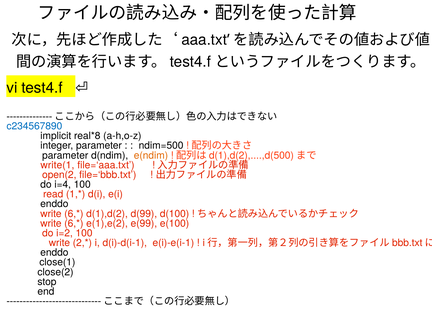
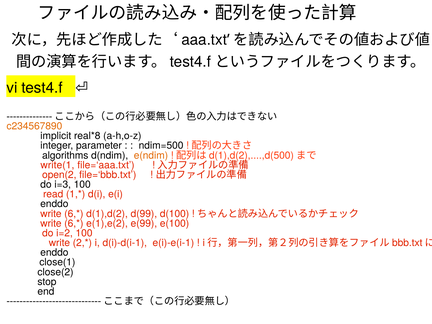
c234567890 colour: blue -> orange
parameter at (65, 155): parameter -> algorithms
i=4: i=4 -> i=3
